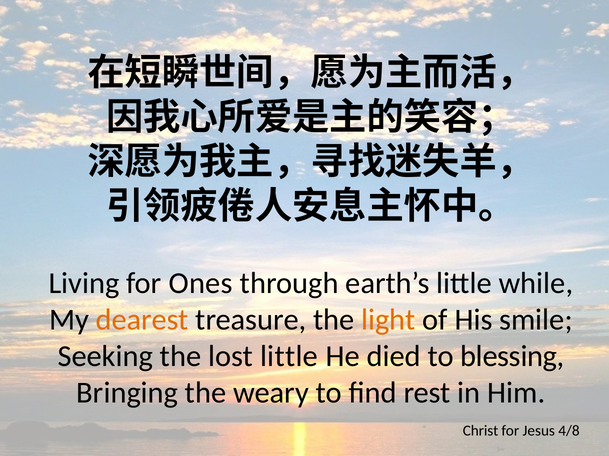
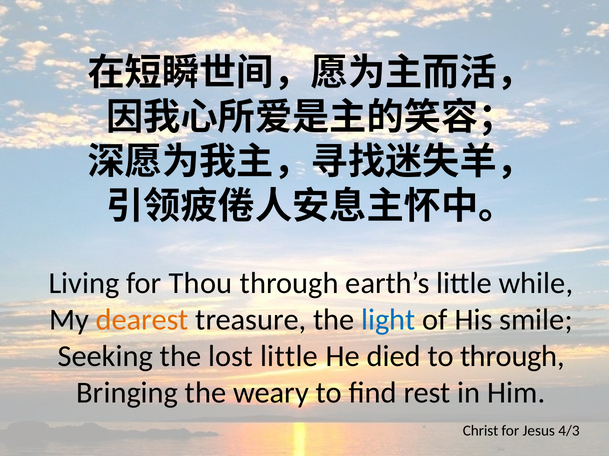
Ones: Ones -> Thou
light colour: orange -> blue
to blessing: blessing -> through
4/8: 4/8 -> 4/3
